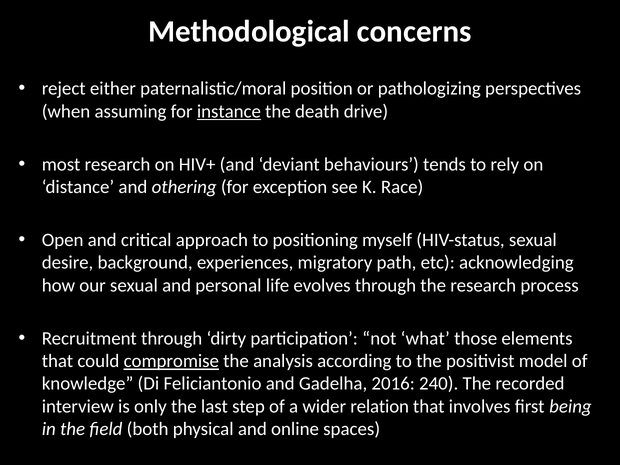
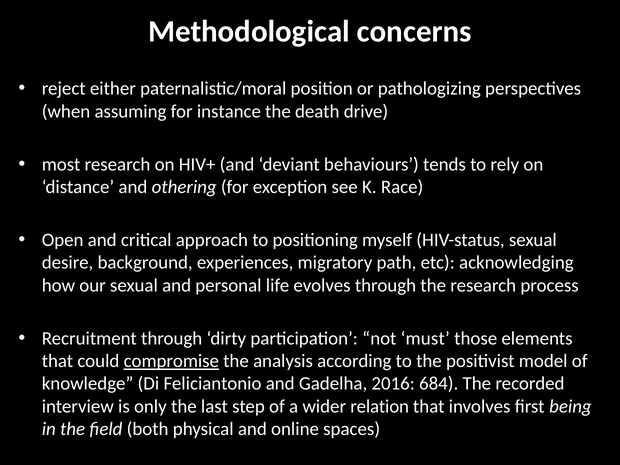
instance underline: present -> none
what: what -> must
240: 240 -> 684
